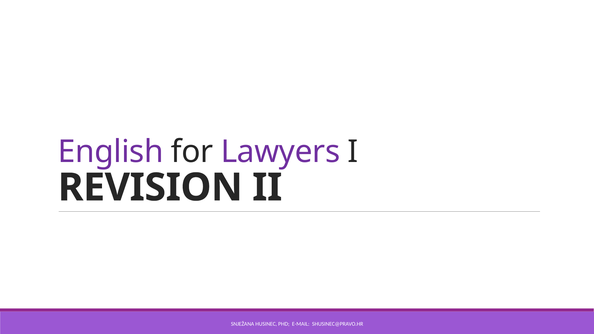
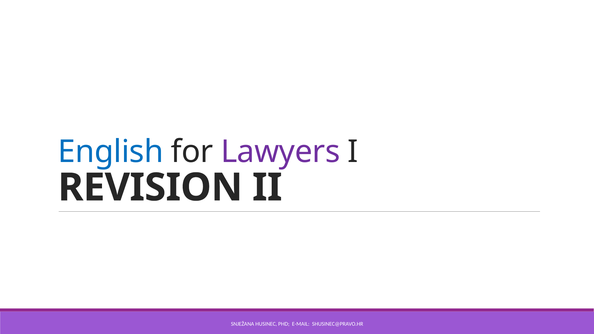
English colour: purple -> blue
